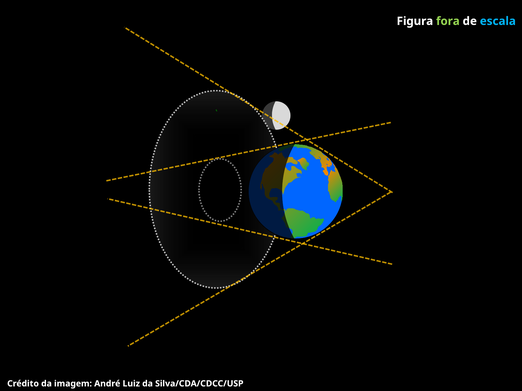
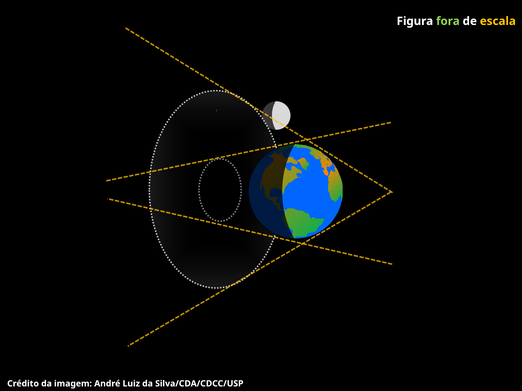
escala colour: light blue -> yellow
